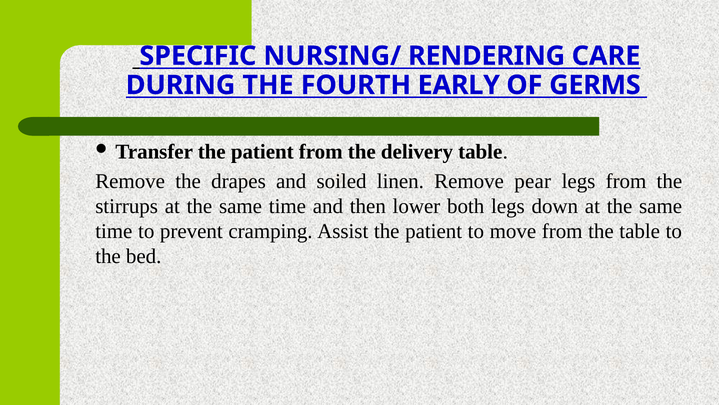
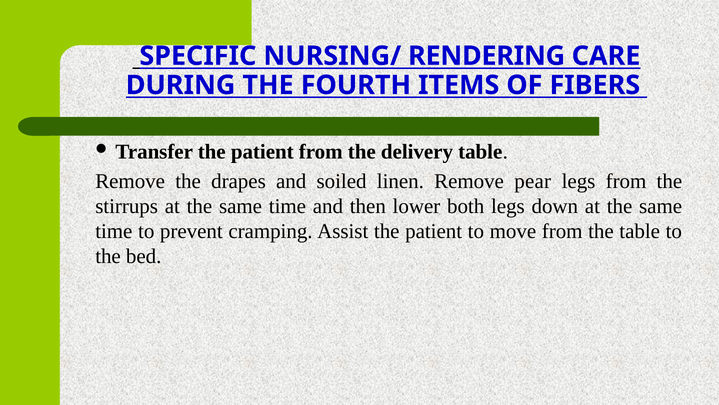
EARLY: EARLY -> ITEMS
GERMS: GERMS -> FIBERS
